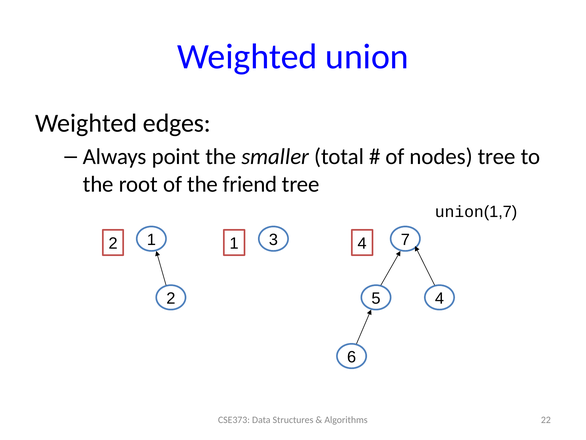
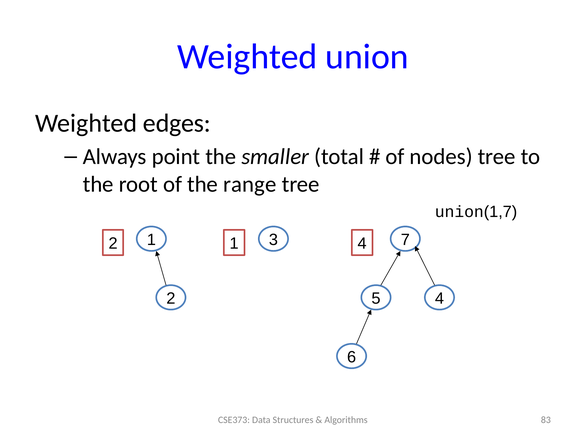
friend: friend -> range
22: 22 -> 83
